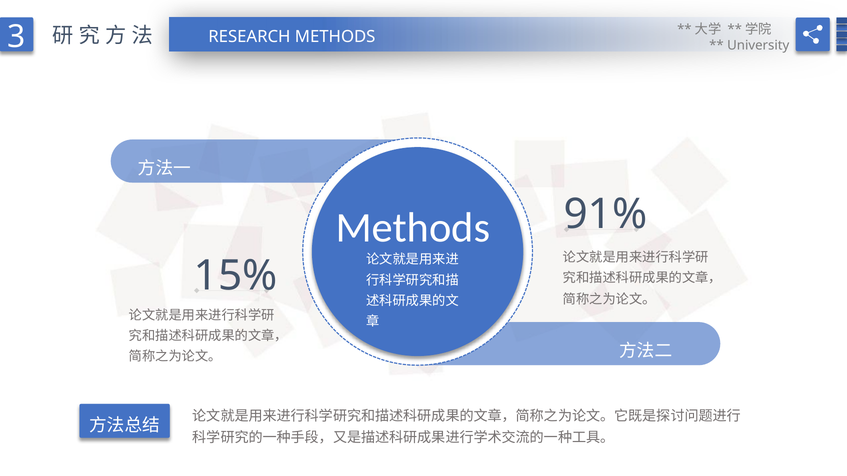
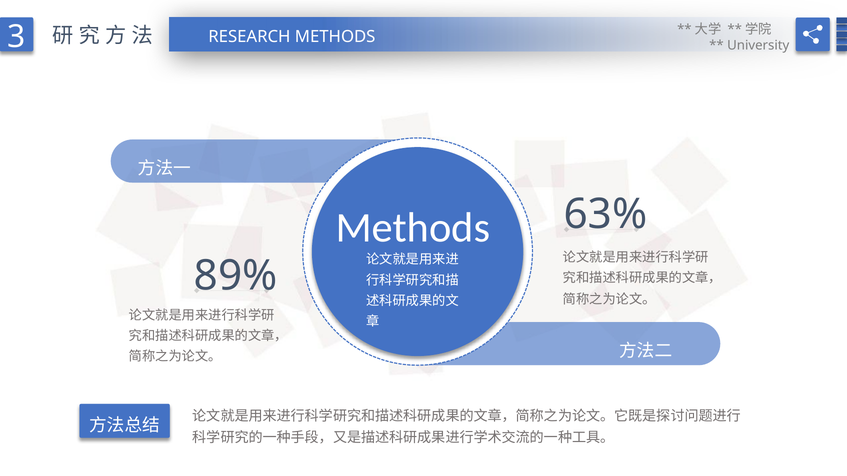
91%: 91% -> 63%
15%: 15% -> 89%
